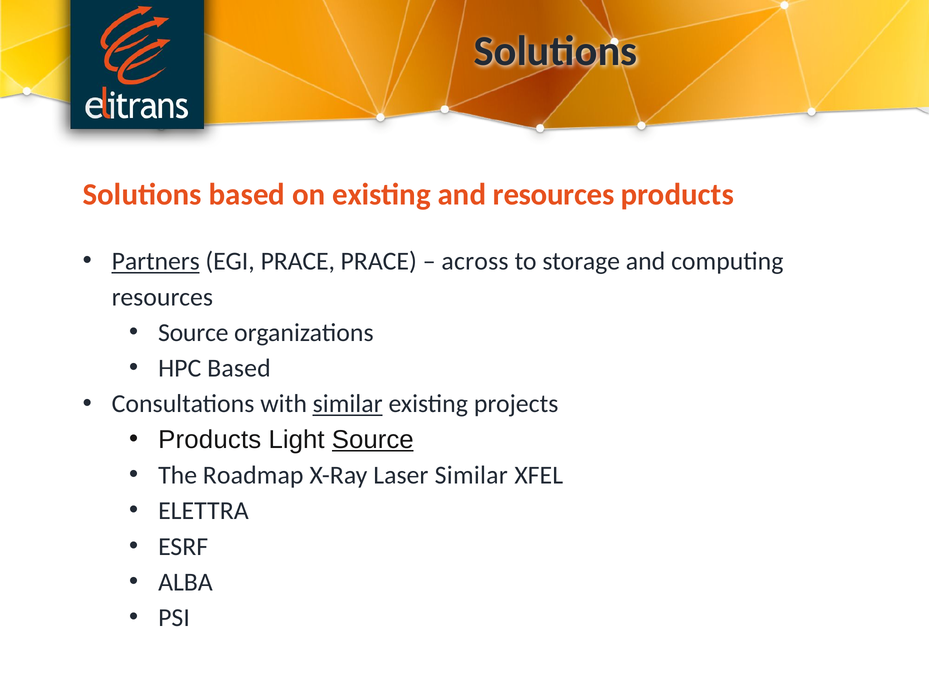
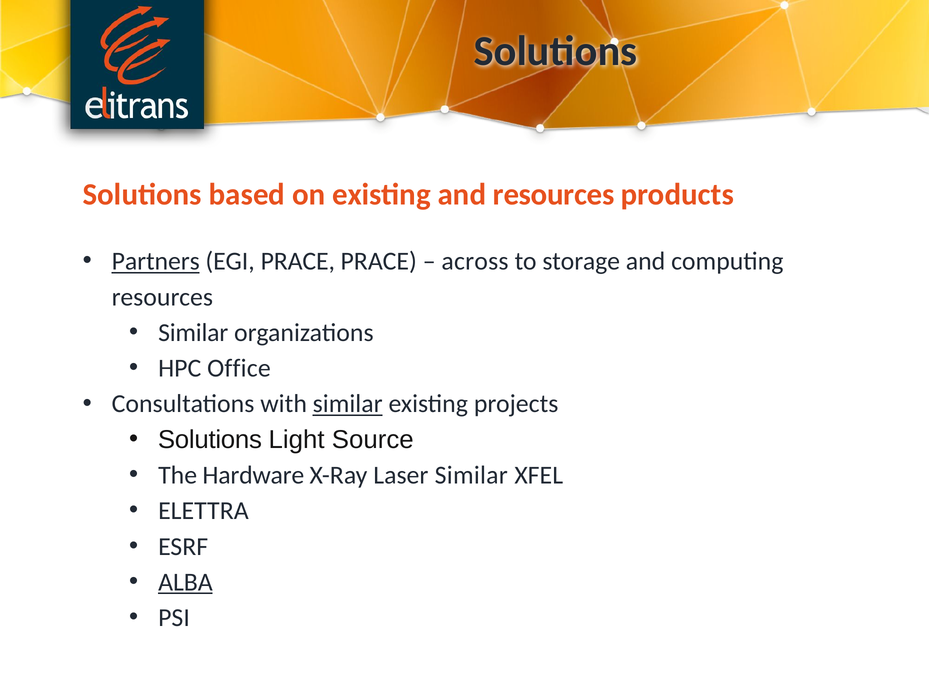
Source at (193, 333): Source -> Similar
HPC Based: Based -> Office
Products at (210, 439): Products -> Solutions
Source at (373, 439) underline: present -> none
Roadmap: Roadmap -> Hardware
ALBA underline: none -> present
